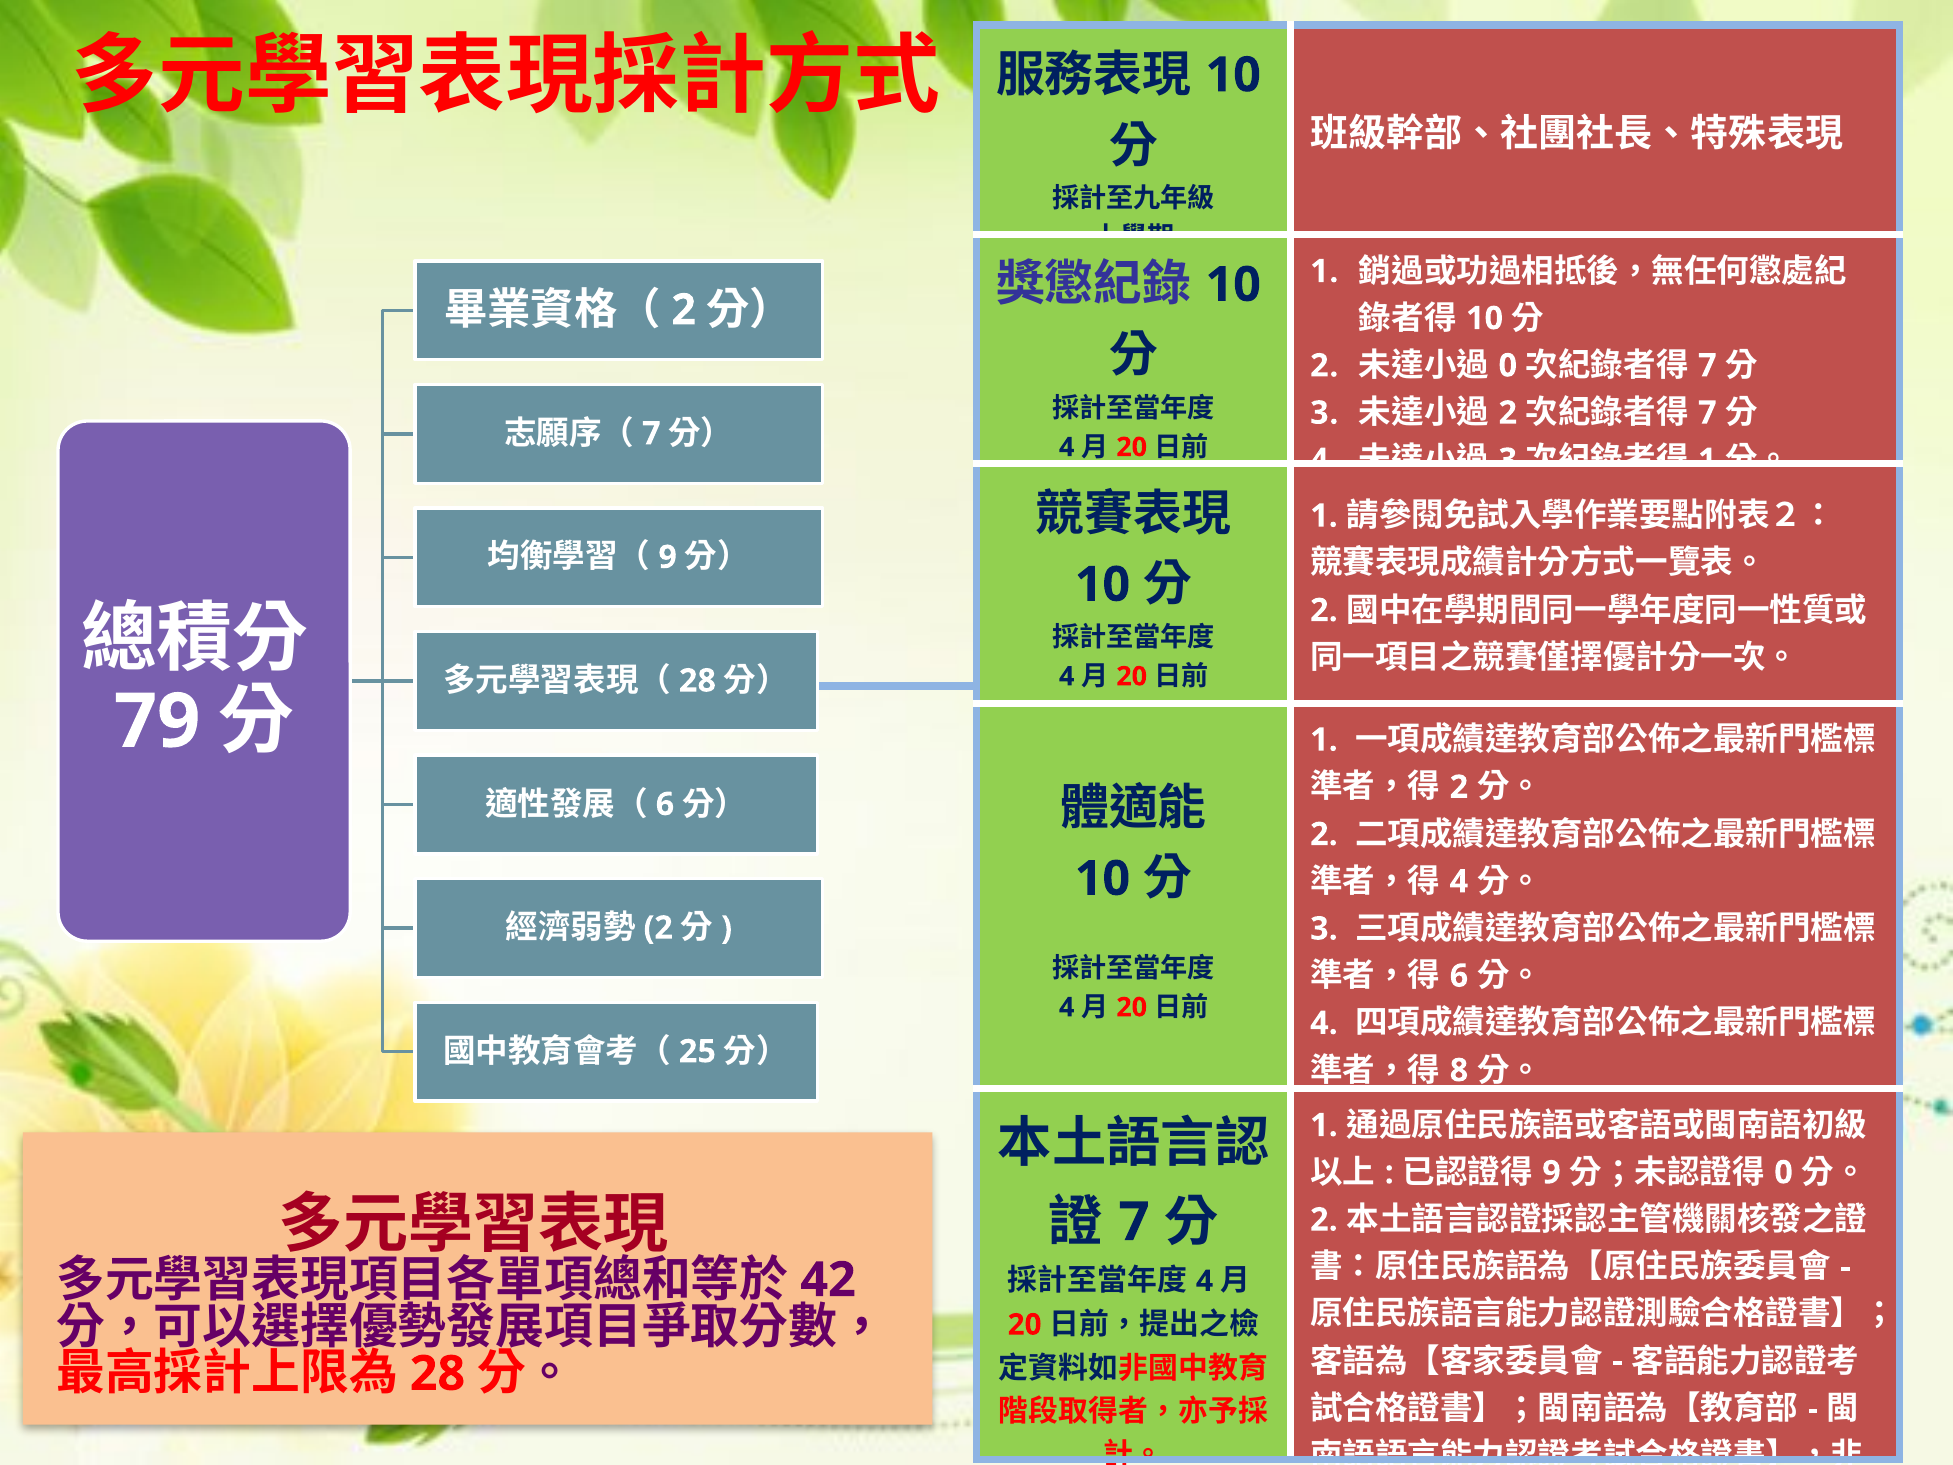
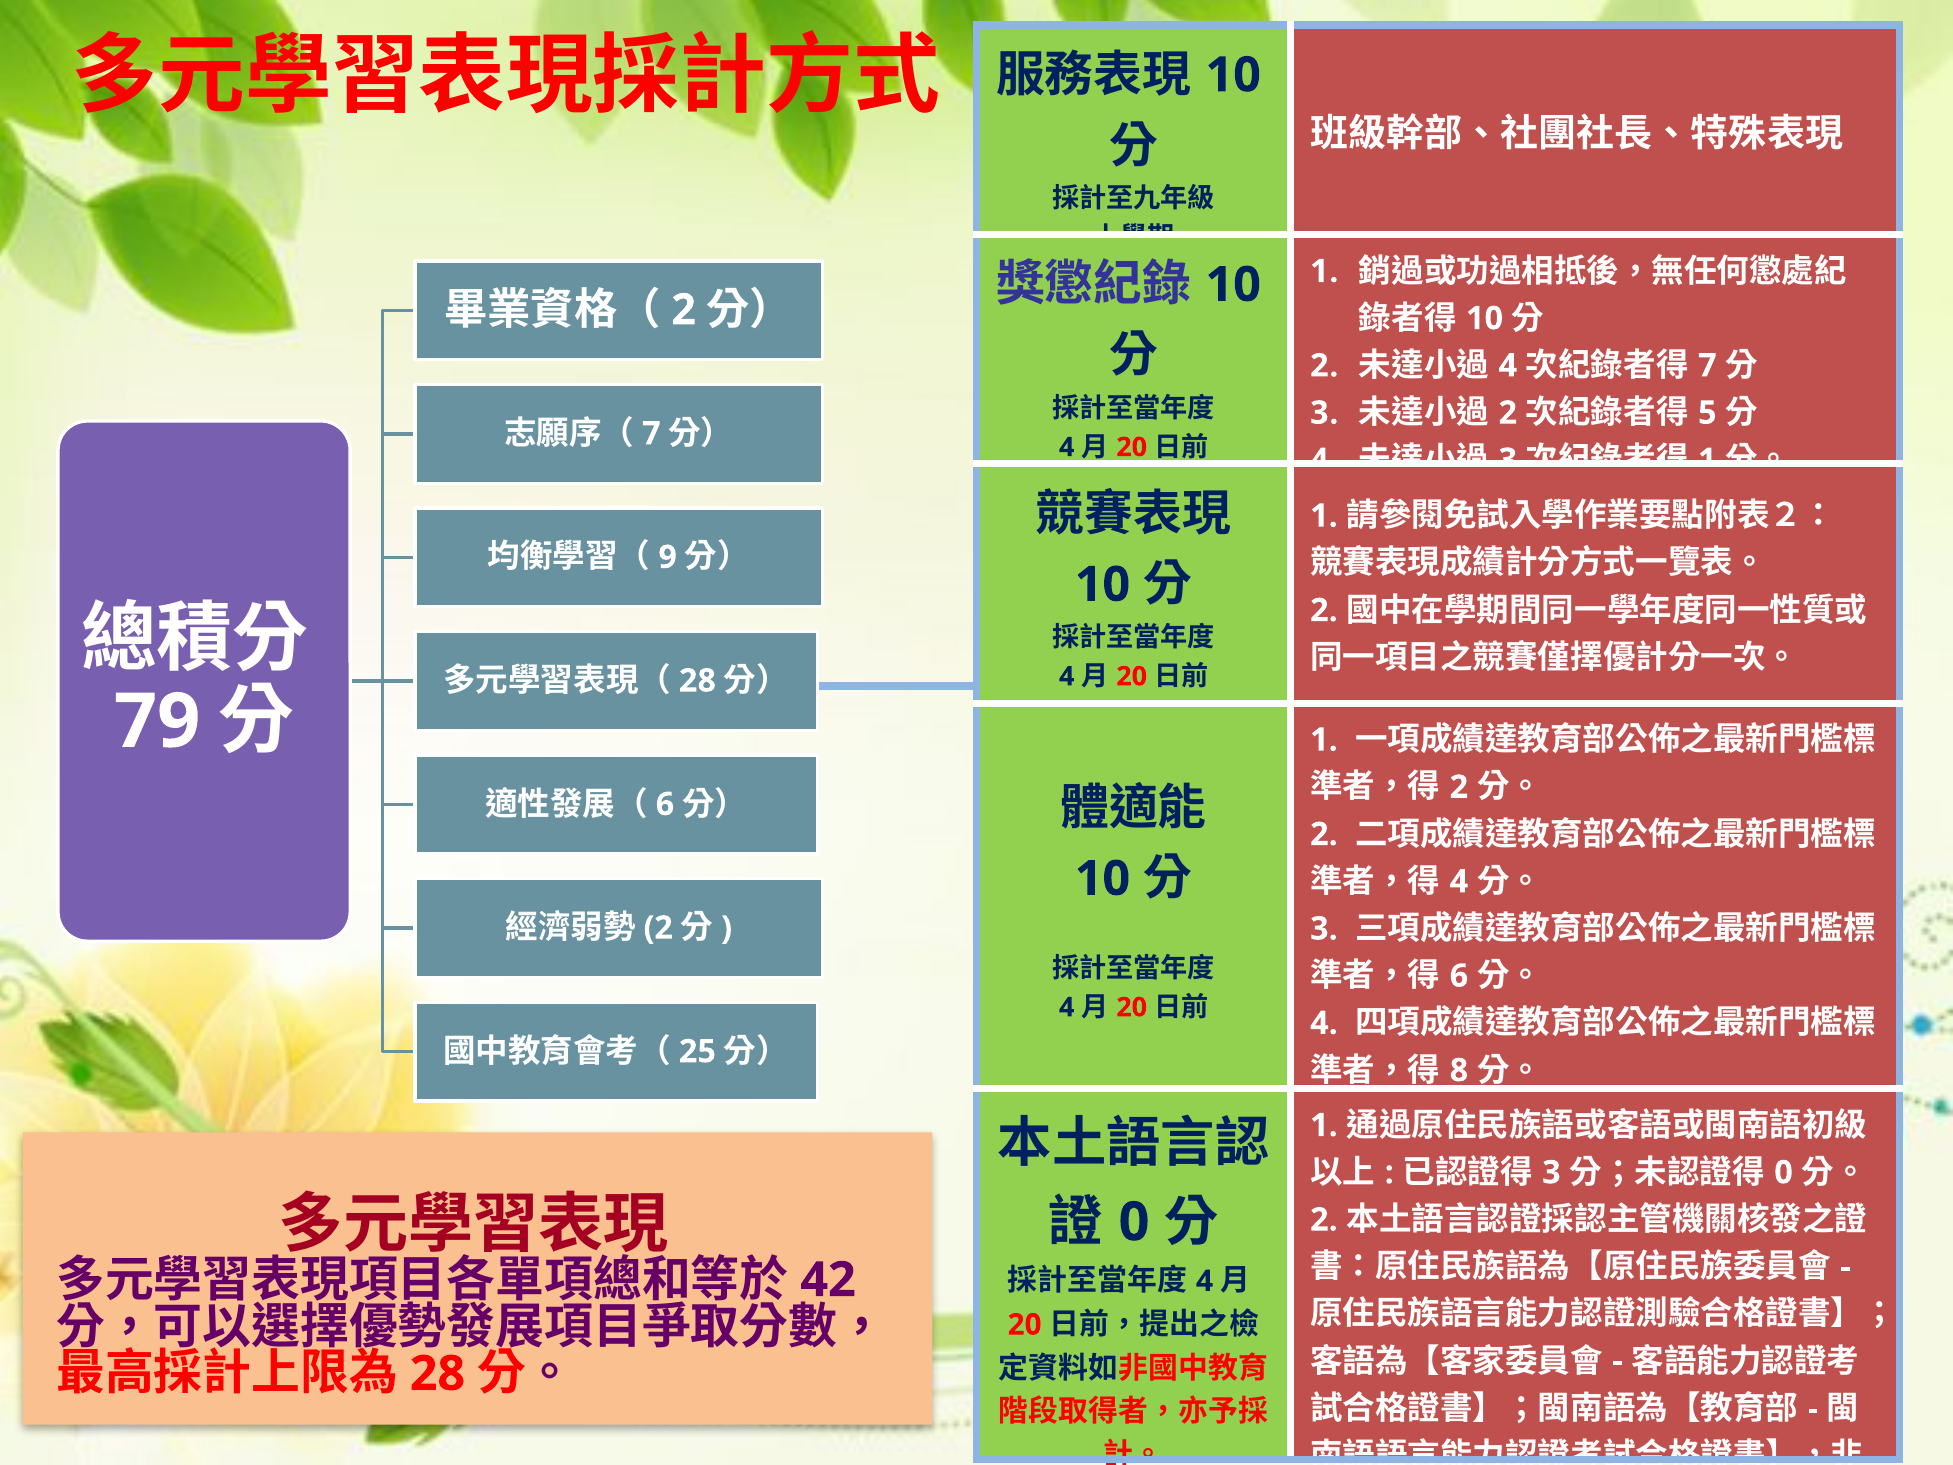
0 at (1508, 366): 0 -> 4
7 at (1707, 413): 7 -> 5
9 at (1551, 1172): 9 -> 3
7 at (1134, 1222): 7 -> 0
